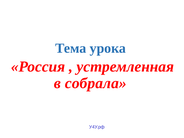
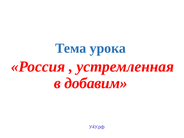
собрала: собрала -> добавим
